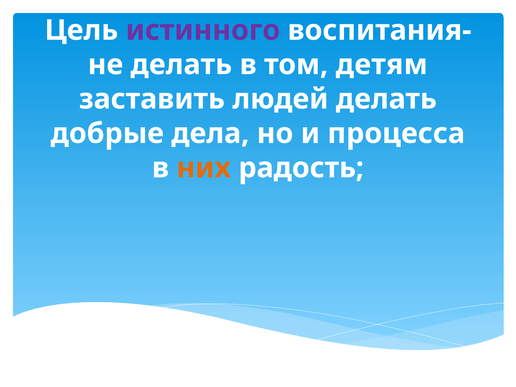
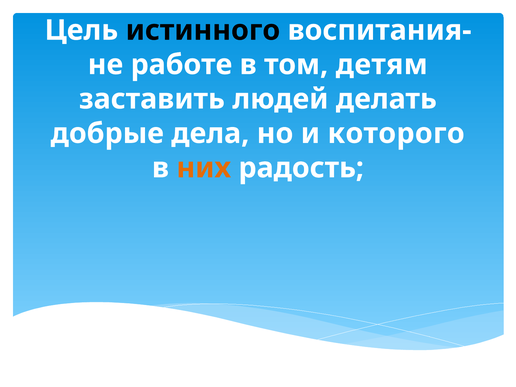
истинного colour: purple -> black
не делать: делать -> работе
процесса: процесса -> которого
